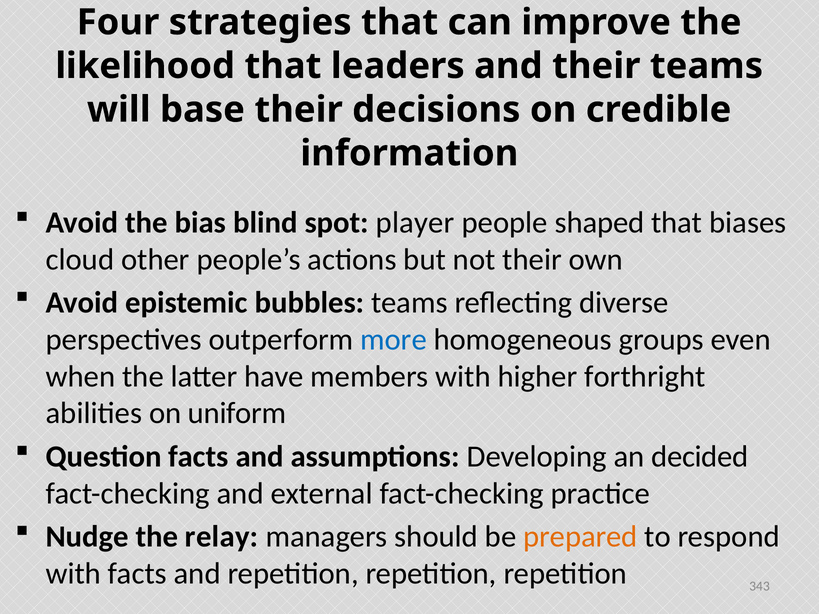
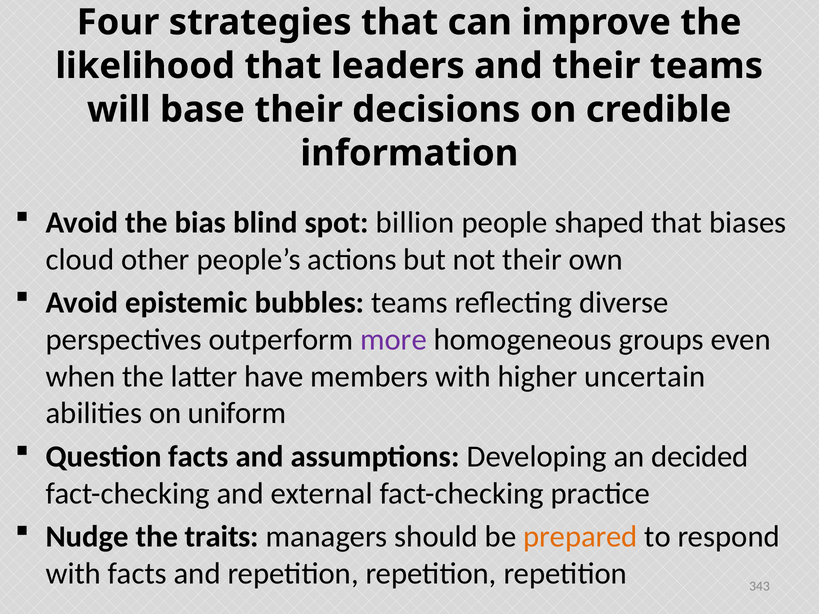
player: player -> billion
more colour: blue -> purple
forthright: forthright -> uncertain
relay: relay -> traits
